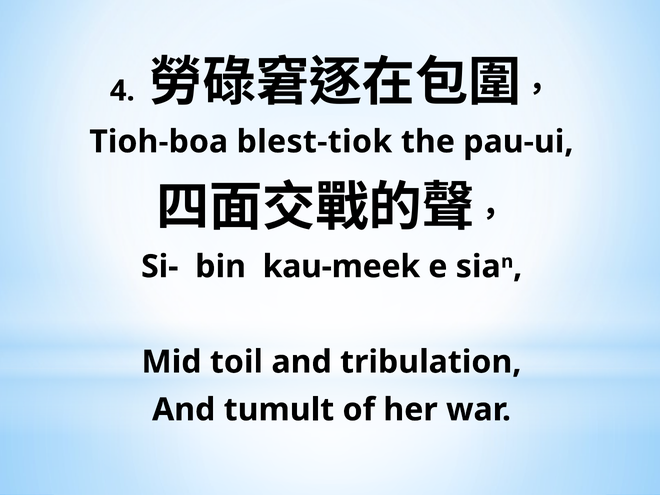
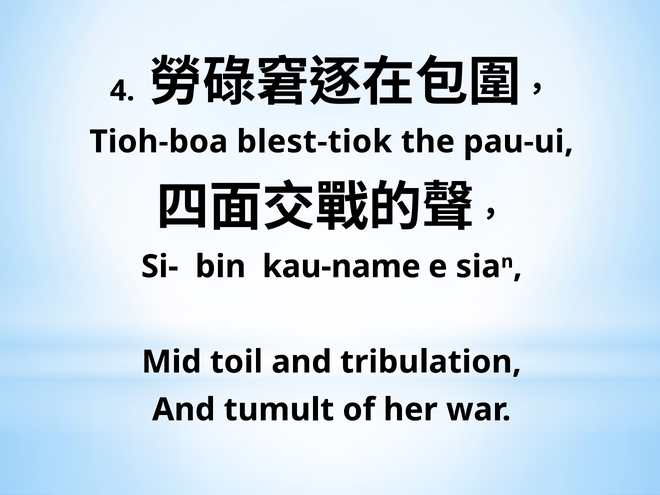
kau-meek: kau-meek -> kau-name
